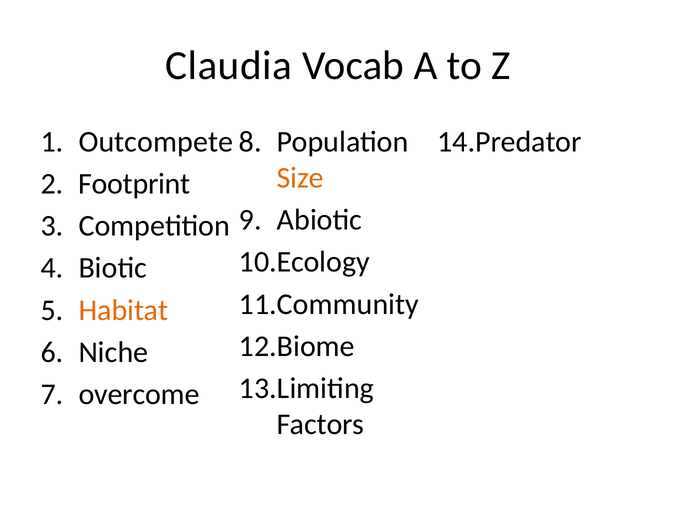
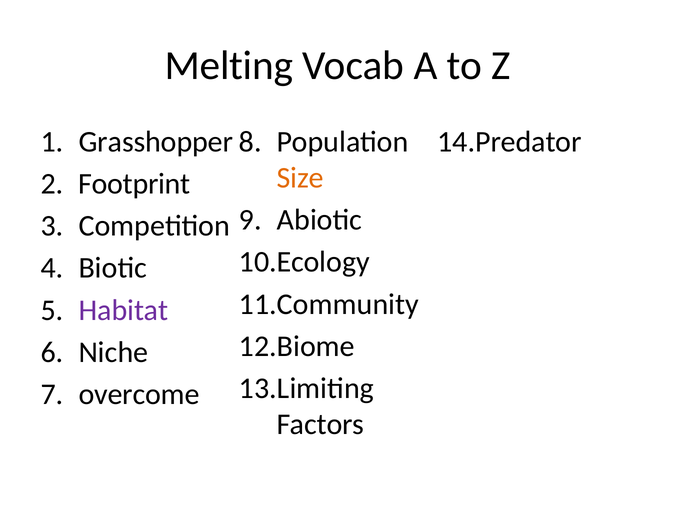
Claudia: Claudia -> Melting
Outcompete: Outcompete -> Grasshopper
Habitat colour: orange -> purple
